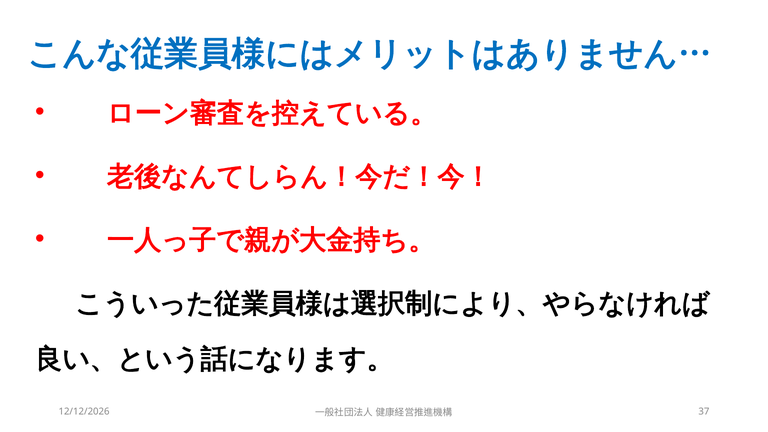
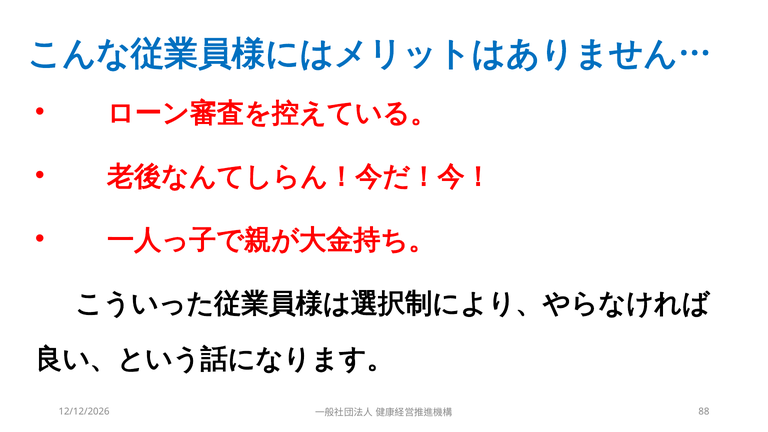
37: 37 -> 88
